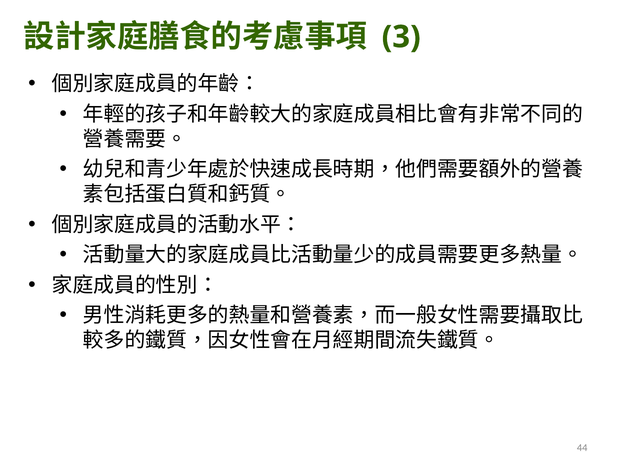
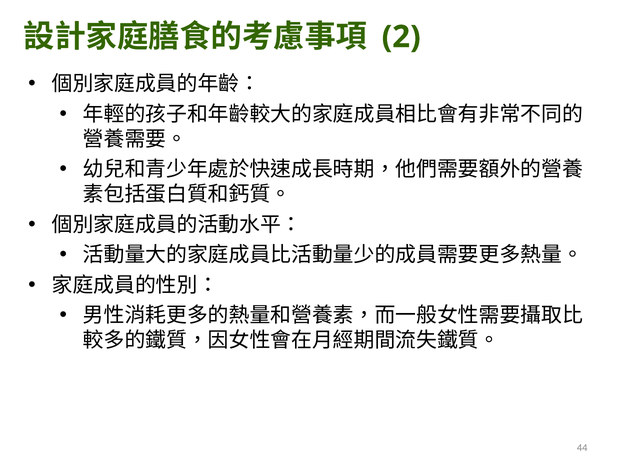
3: 3 -> 2
